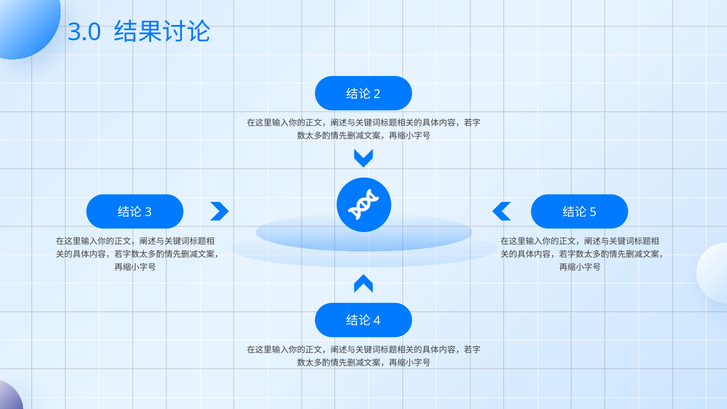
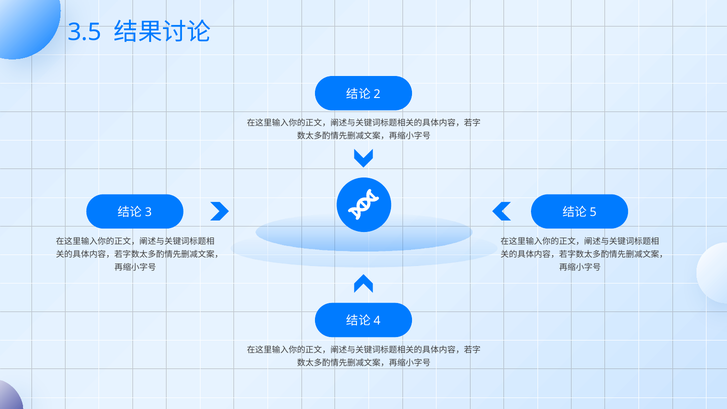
3.0: 3.0 -> 3.5
